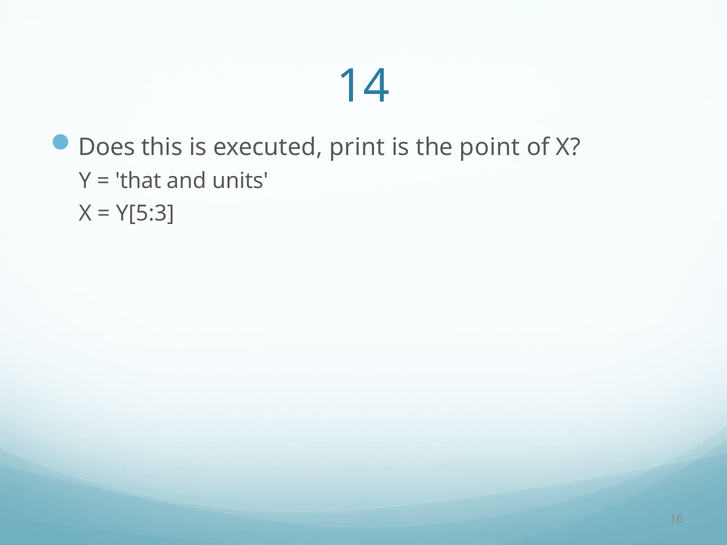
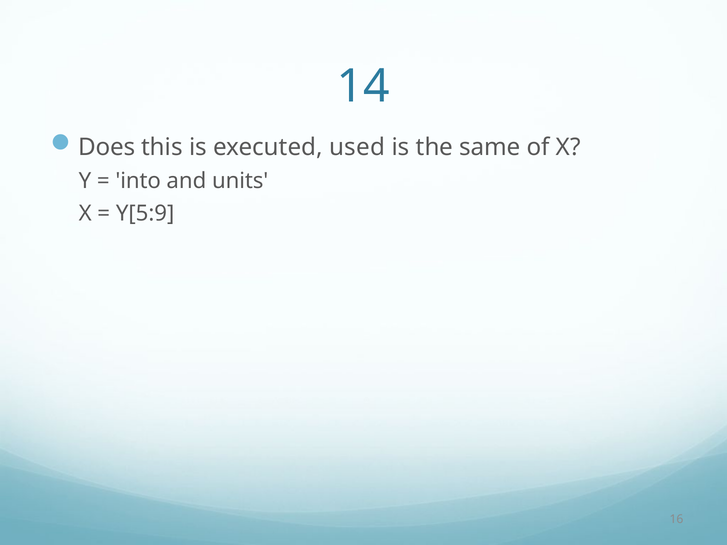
print: print -> used
point: point -> same
that: that -> into
Y[5:3: Y[5:3 -> Y[5:9
